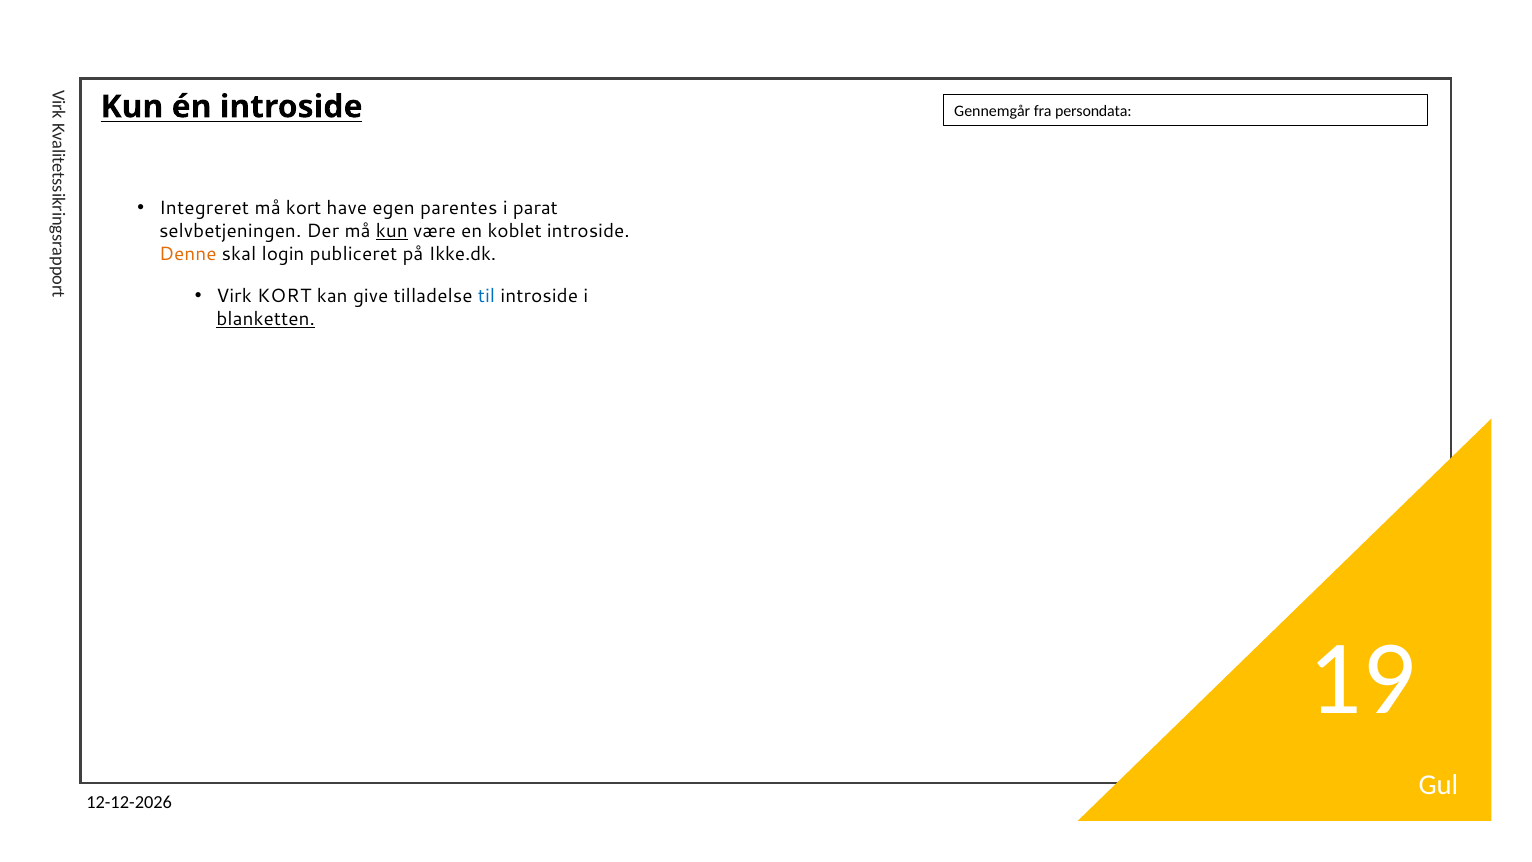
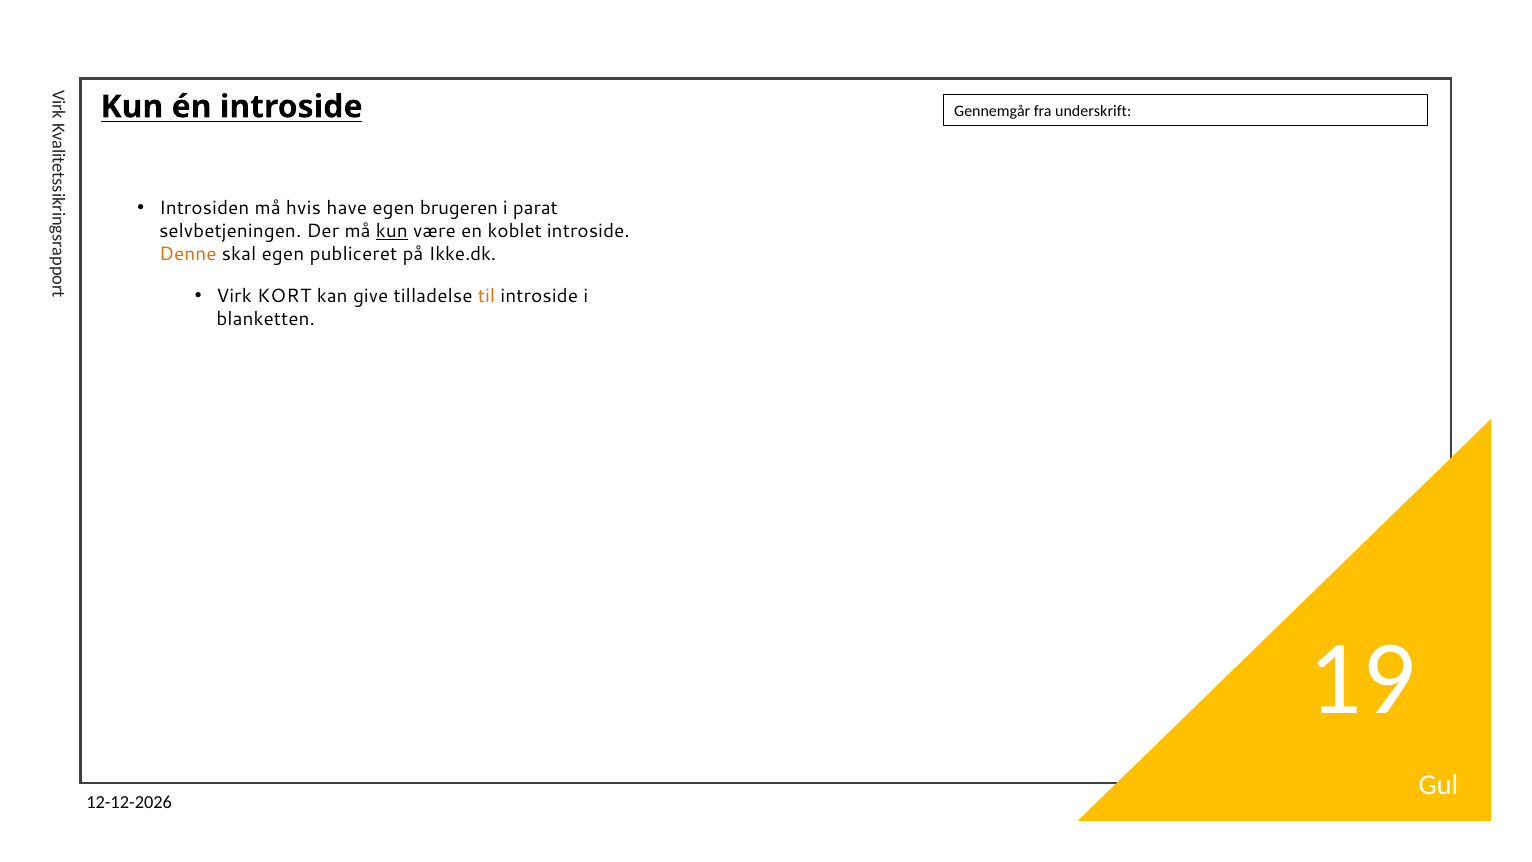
persondata: persondata -> underskrift
Integreret: Integreret -> Introsiden
må kort: kort -> hvis
parentes: parentes -> brugeren
skal login: login -> egen
til colour: blue -> orange
blanketten underline: present -> none
